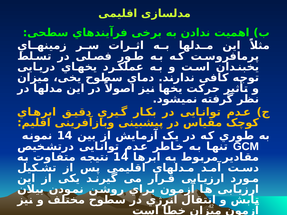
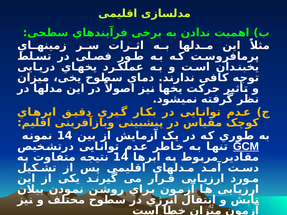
GCM underline: none -> present
